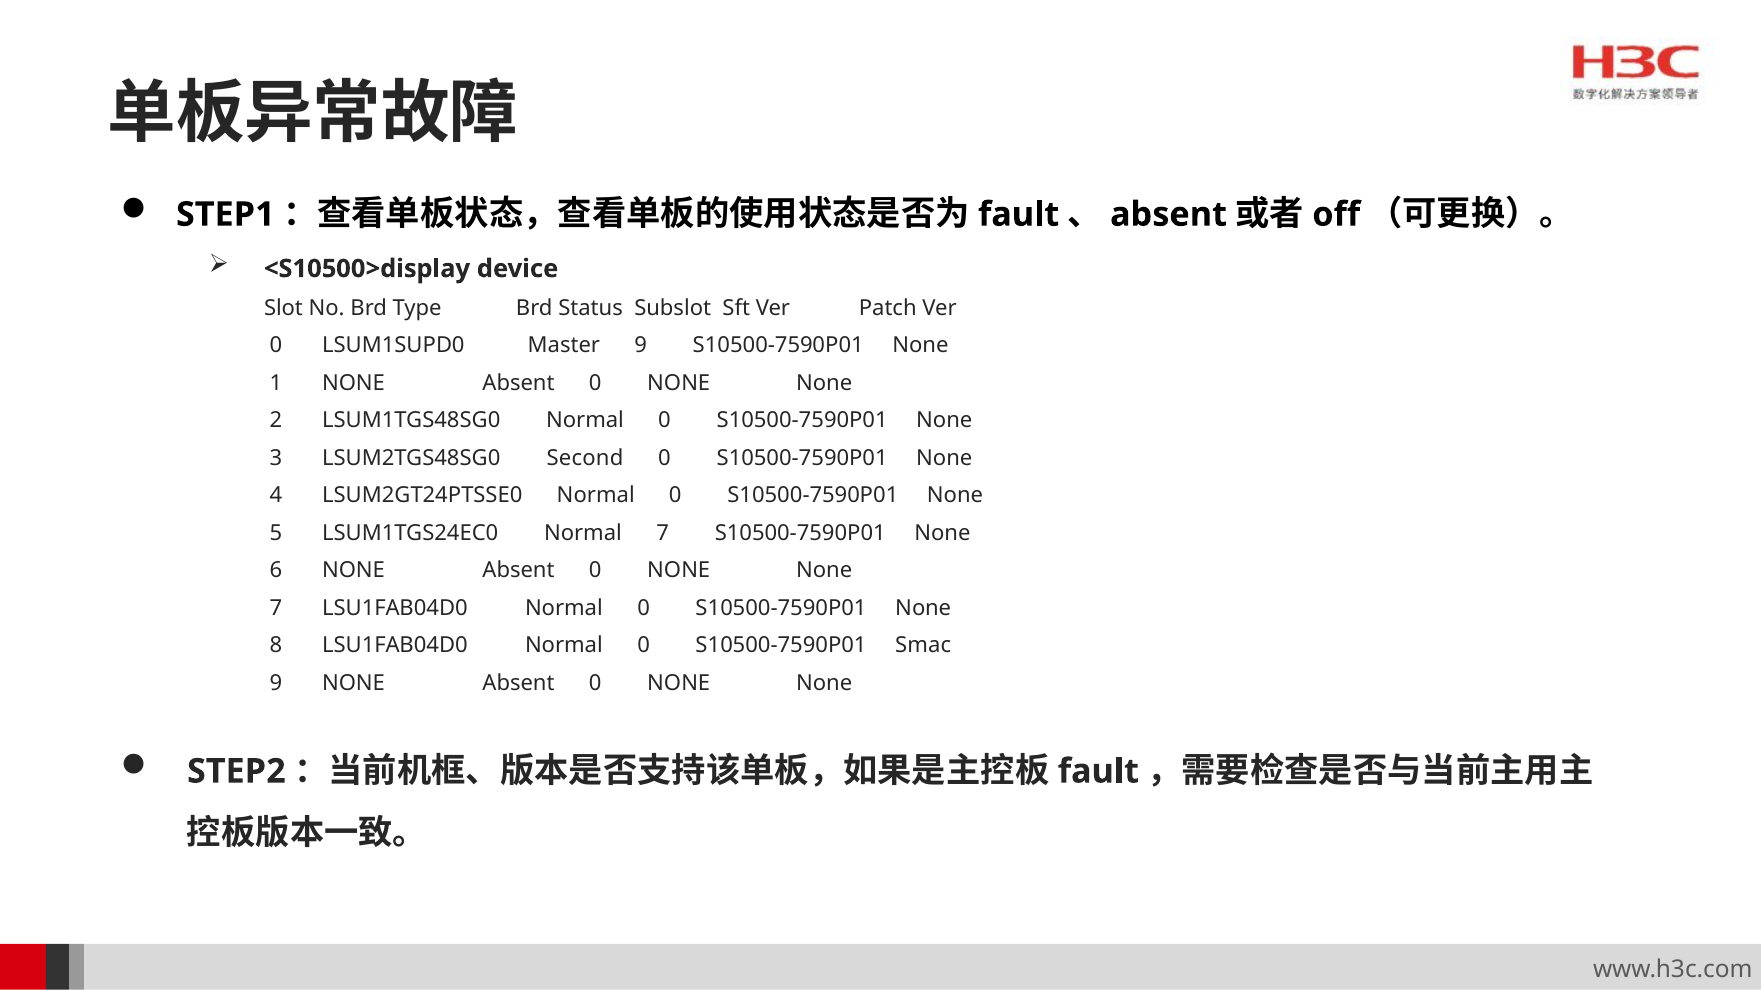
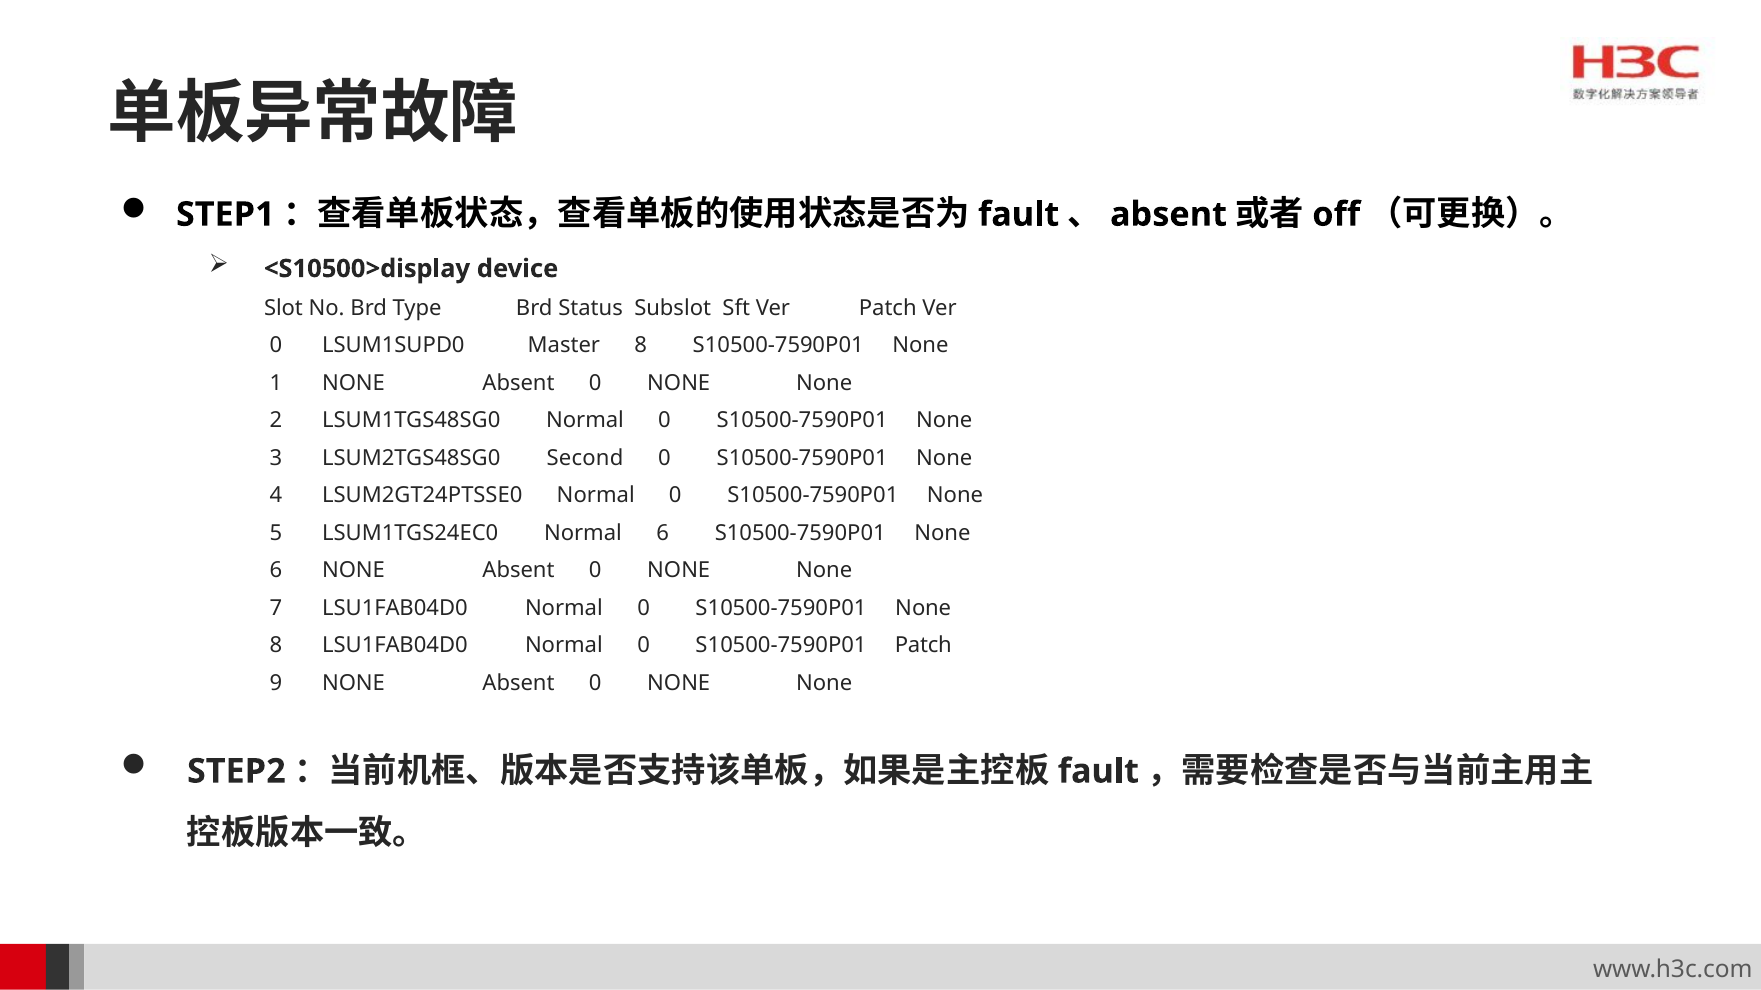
Master 9: 9 -> 8
Normal 7: 7 -> 6
S10500-7590P01 Smac: Smac -> Patch
